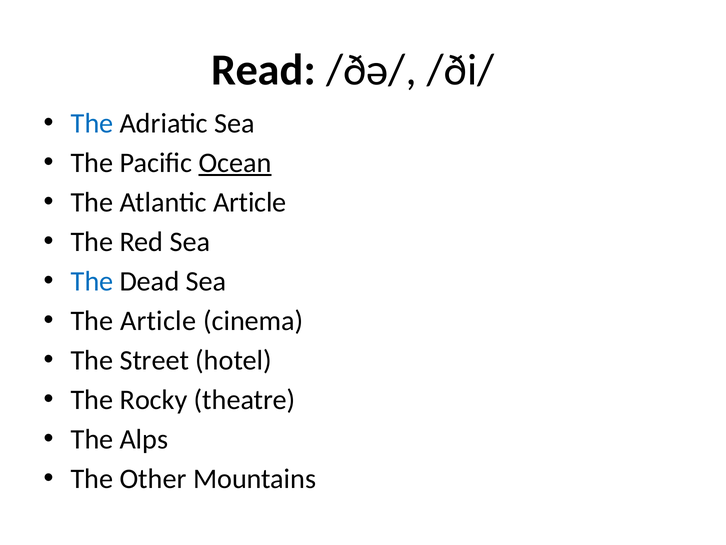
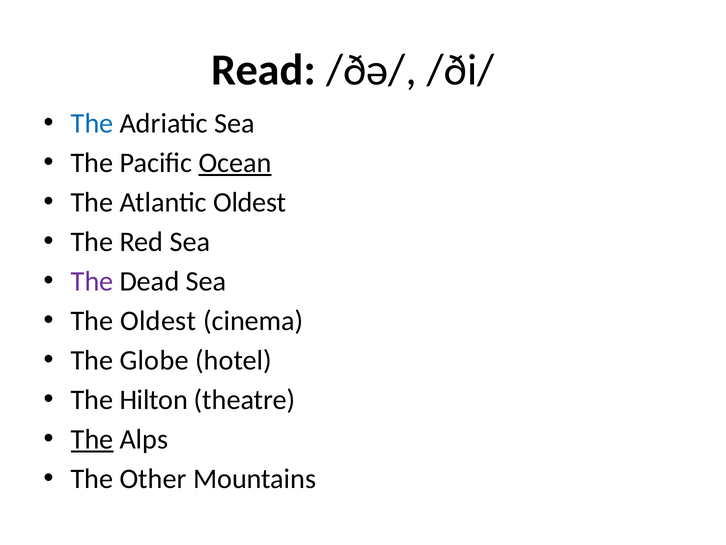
Atlantic Article: Article -> Oldest
The at (92, 281) colour: blue -> purple
The Article: Article -> Oldest
Street: Street -> Globe
Rocky: Rocky -> Hilton
The at (92, 439) underline: none -> present
